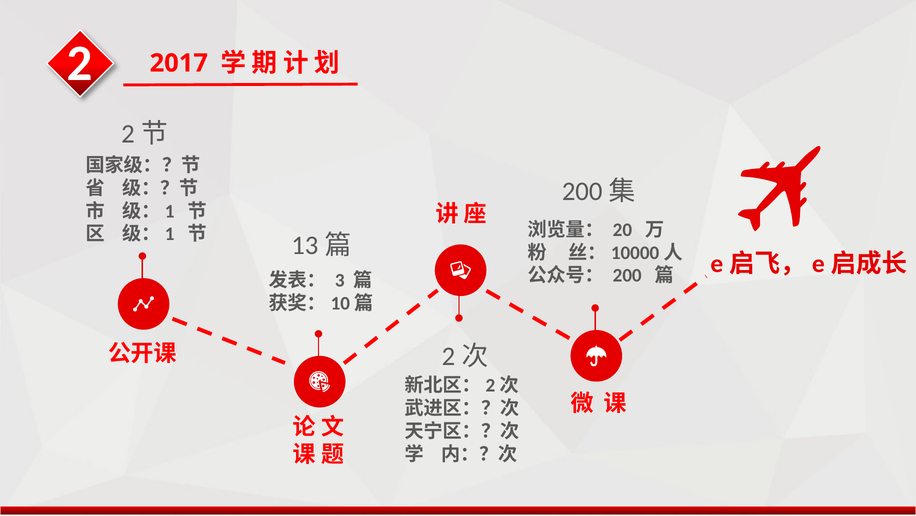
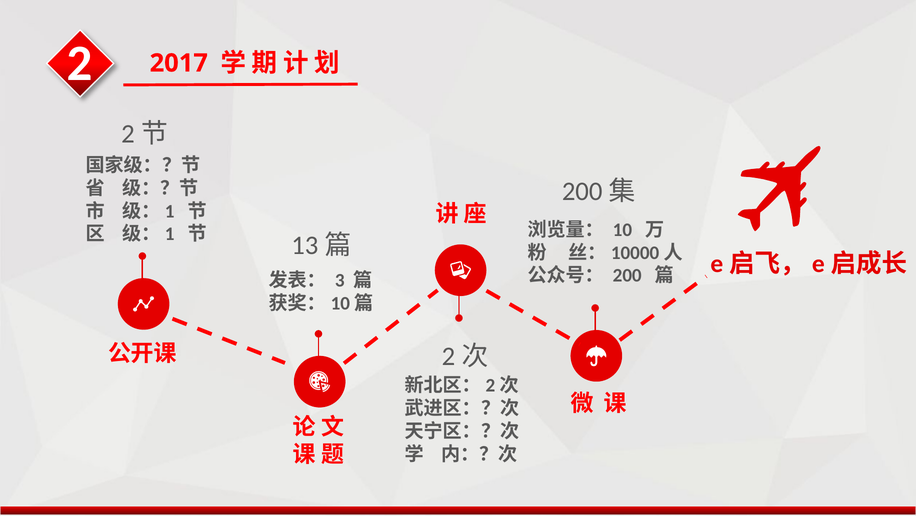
20: 20 -> 10
